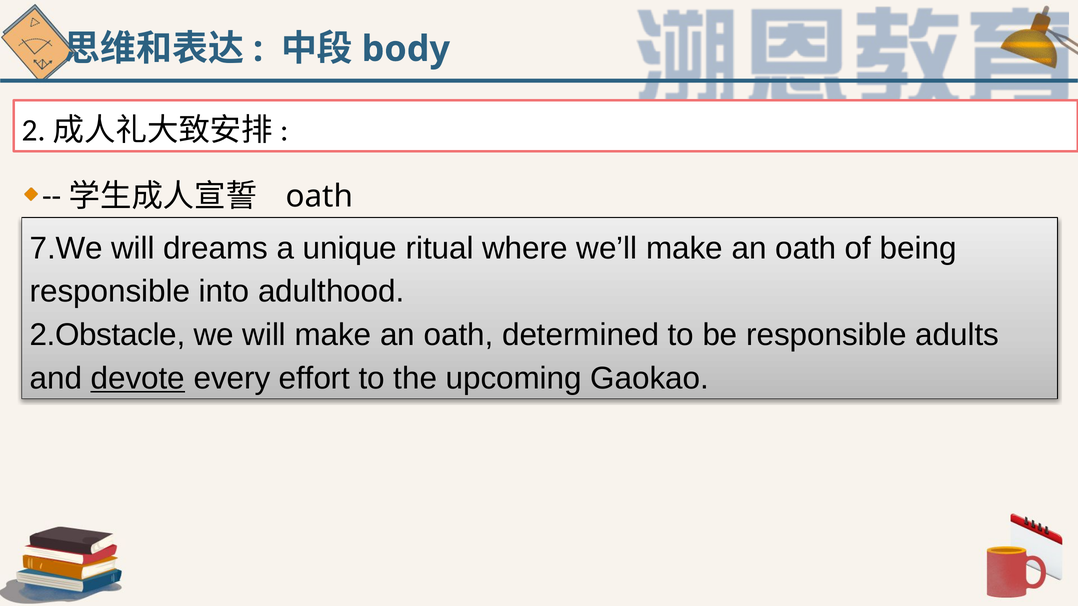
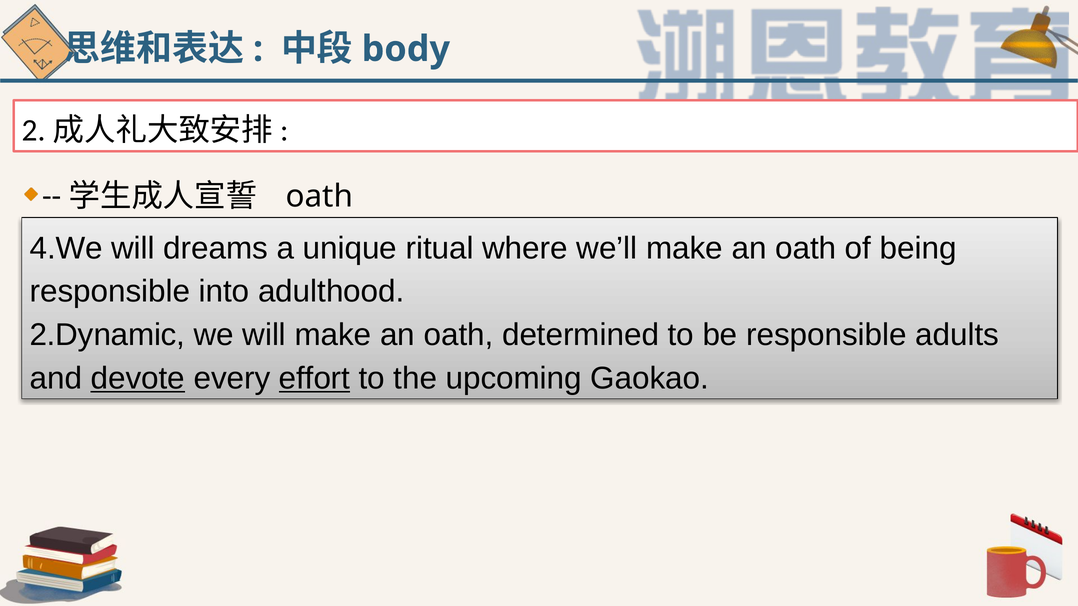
7.We: 7.We -> 4.We
2.Obstacle: 2.Obstacle -> 2.Dynamic
effort underline: none -> present
